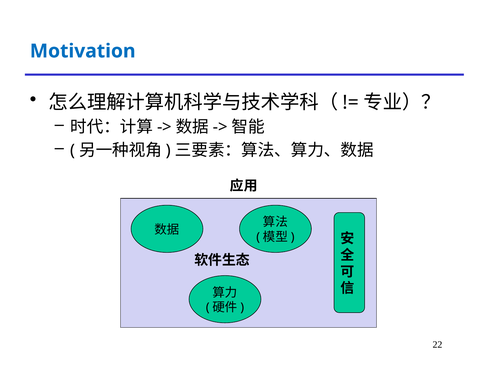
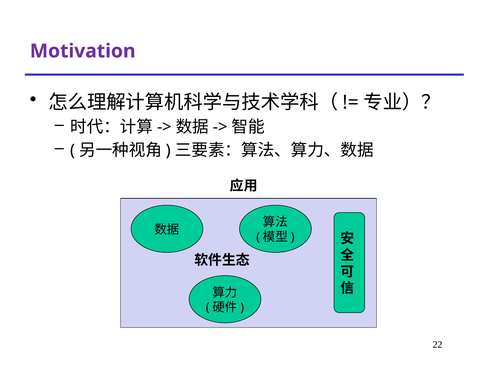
Motivation colour: blue -> purple
